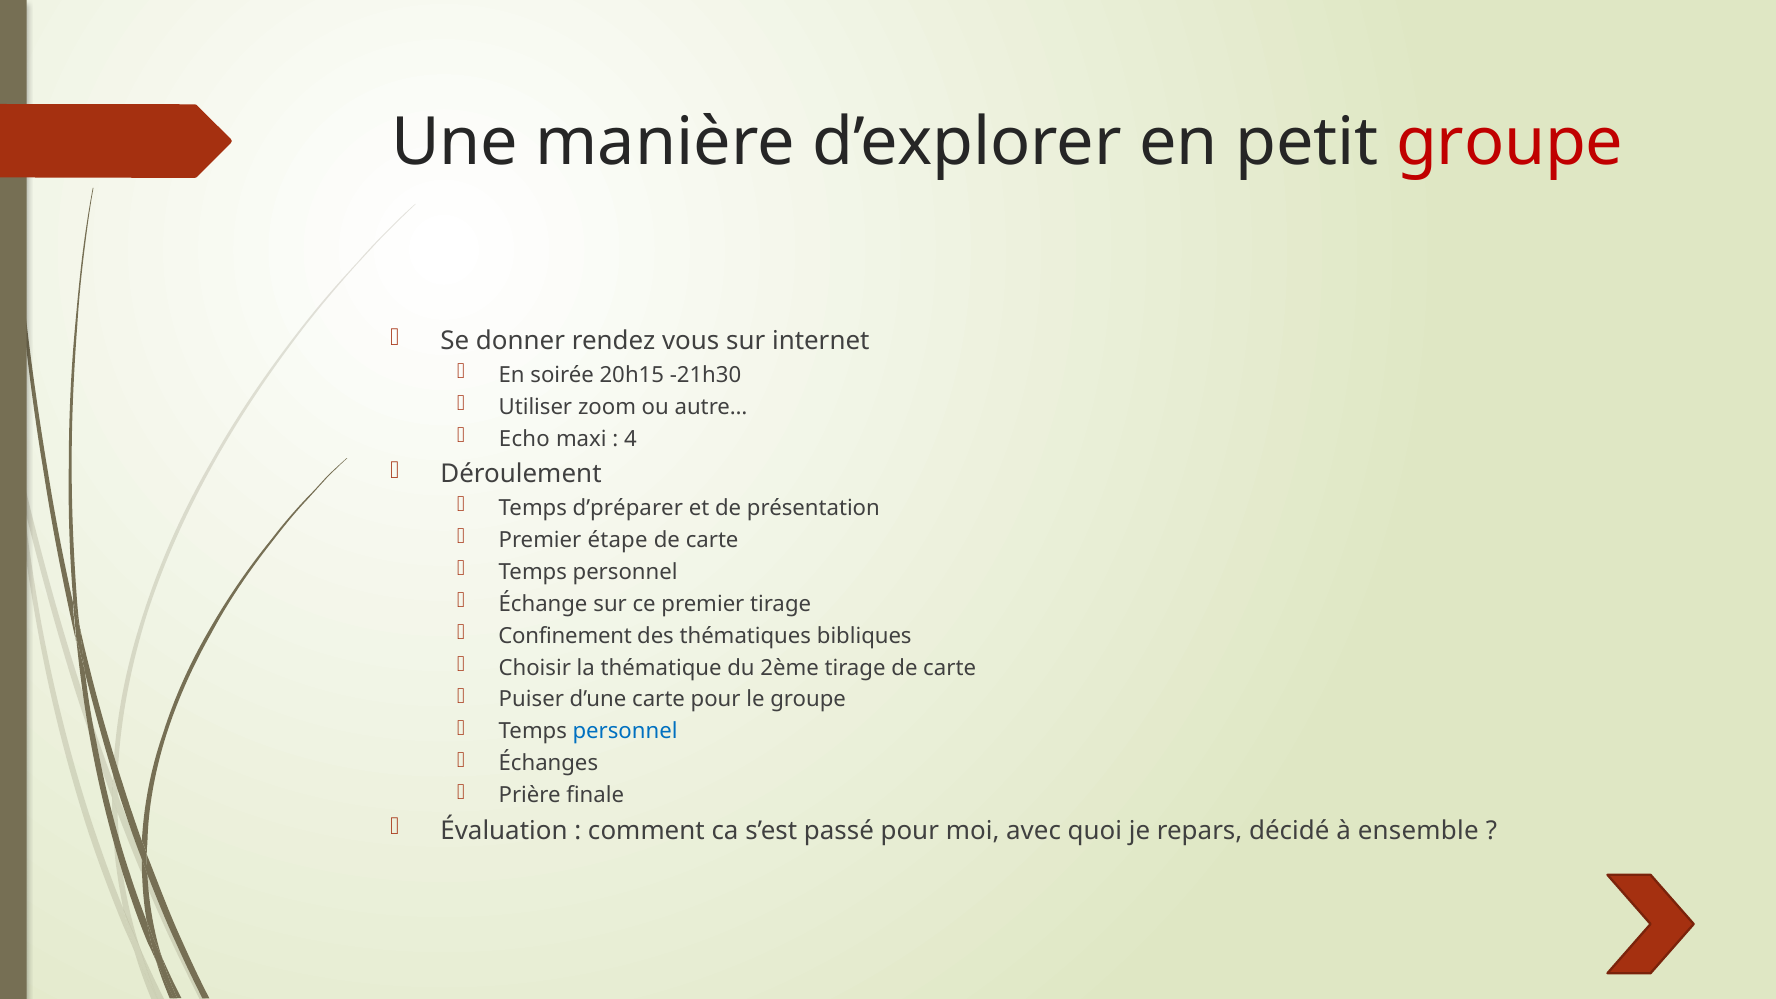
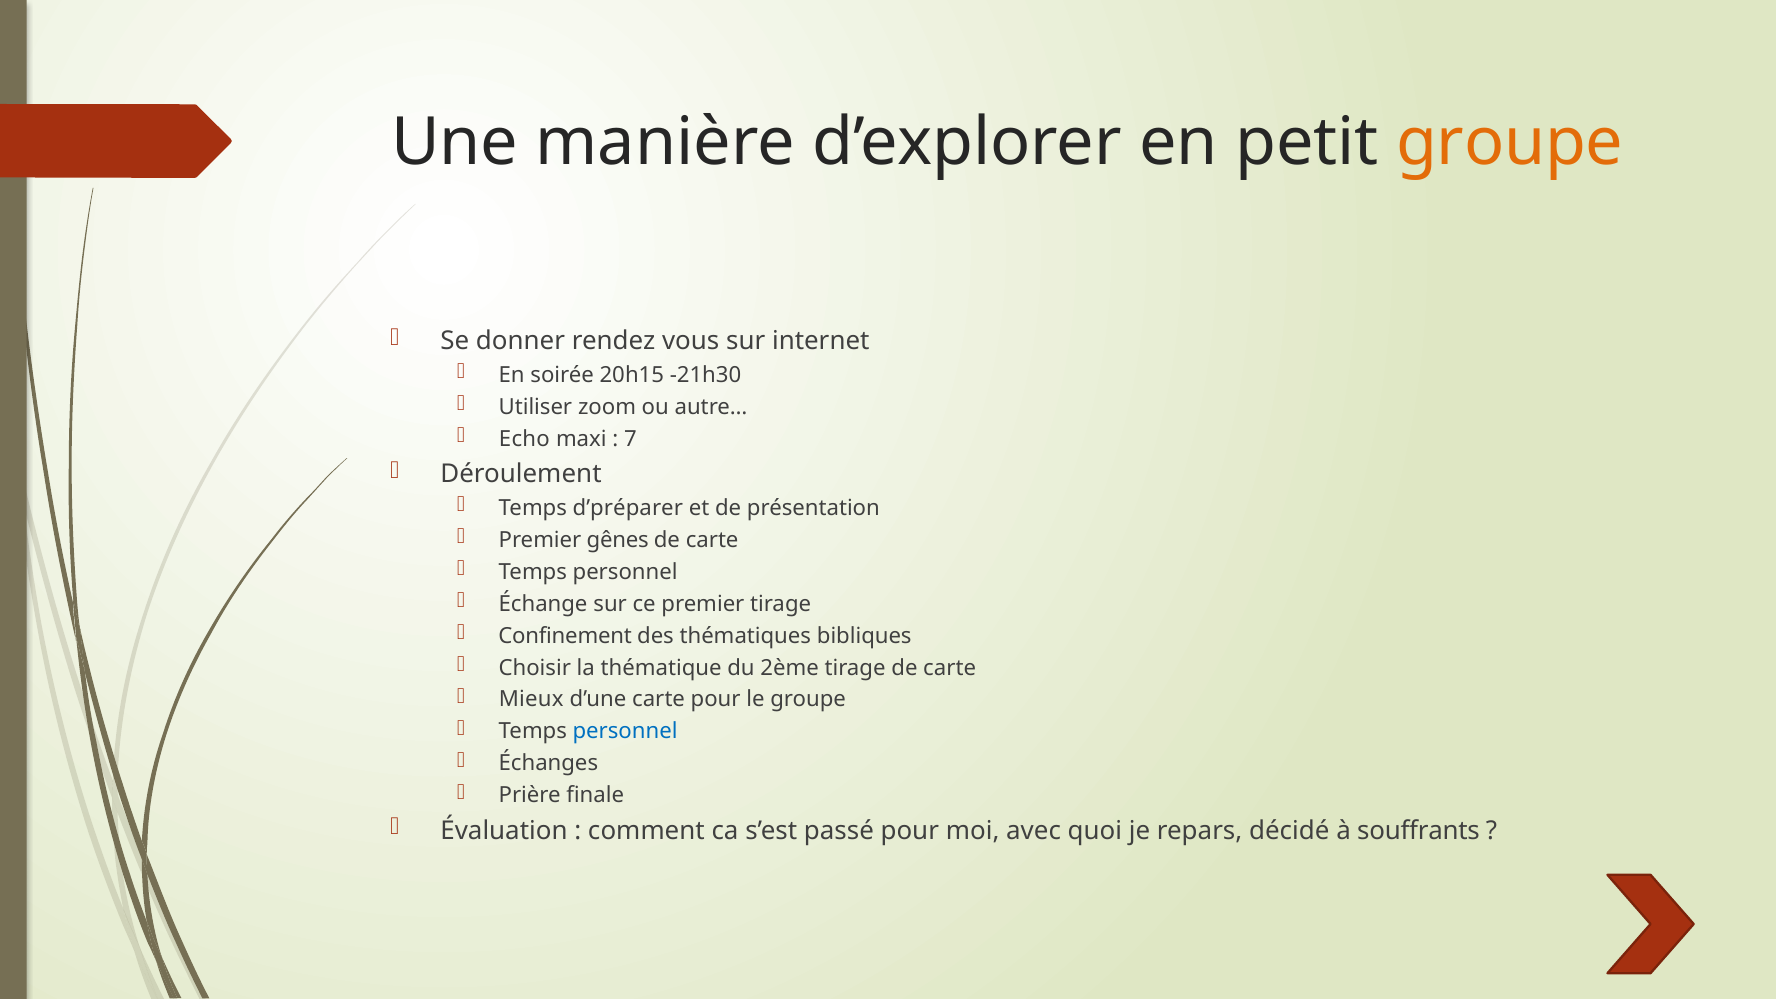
groupe at (1510, 142) colour: red -> orange
4: 4 -> 7
étape: étape -> gênes
Puiser: Puiser -> Mieux
ensemble: ensemble -> souffrants
